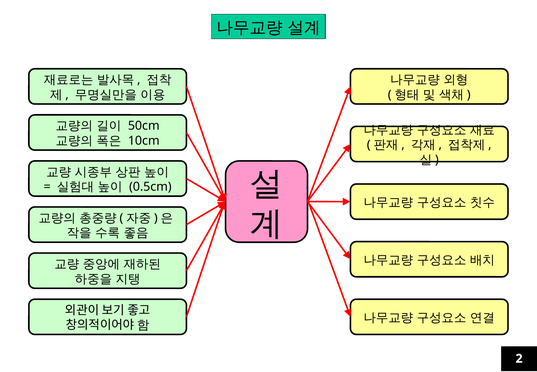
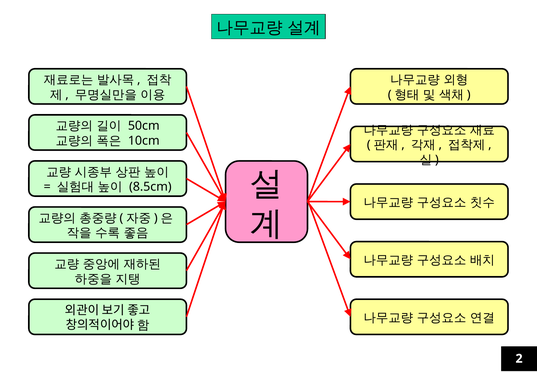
0.5cm: 0.5cm -> 8.5cm
